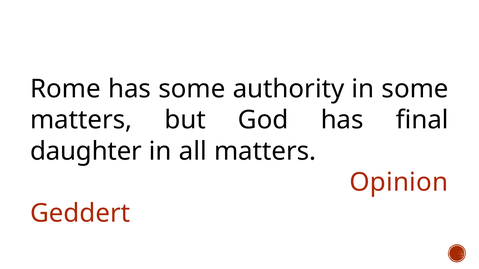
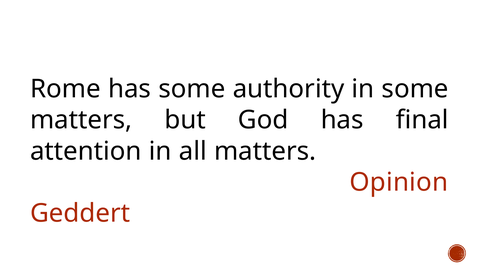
daughter: daughter -> attention
